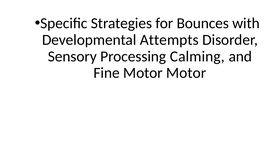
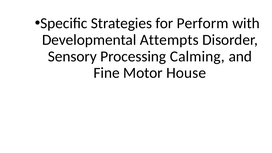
Bounces: Bounces -> Perform
Motor Motor: Motor -> House
